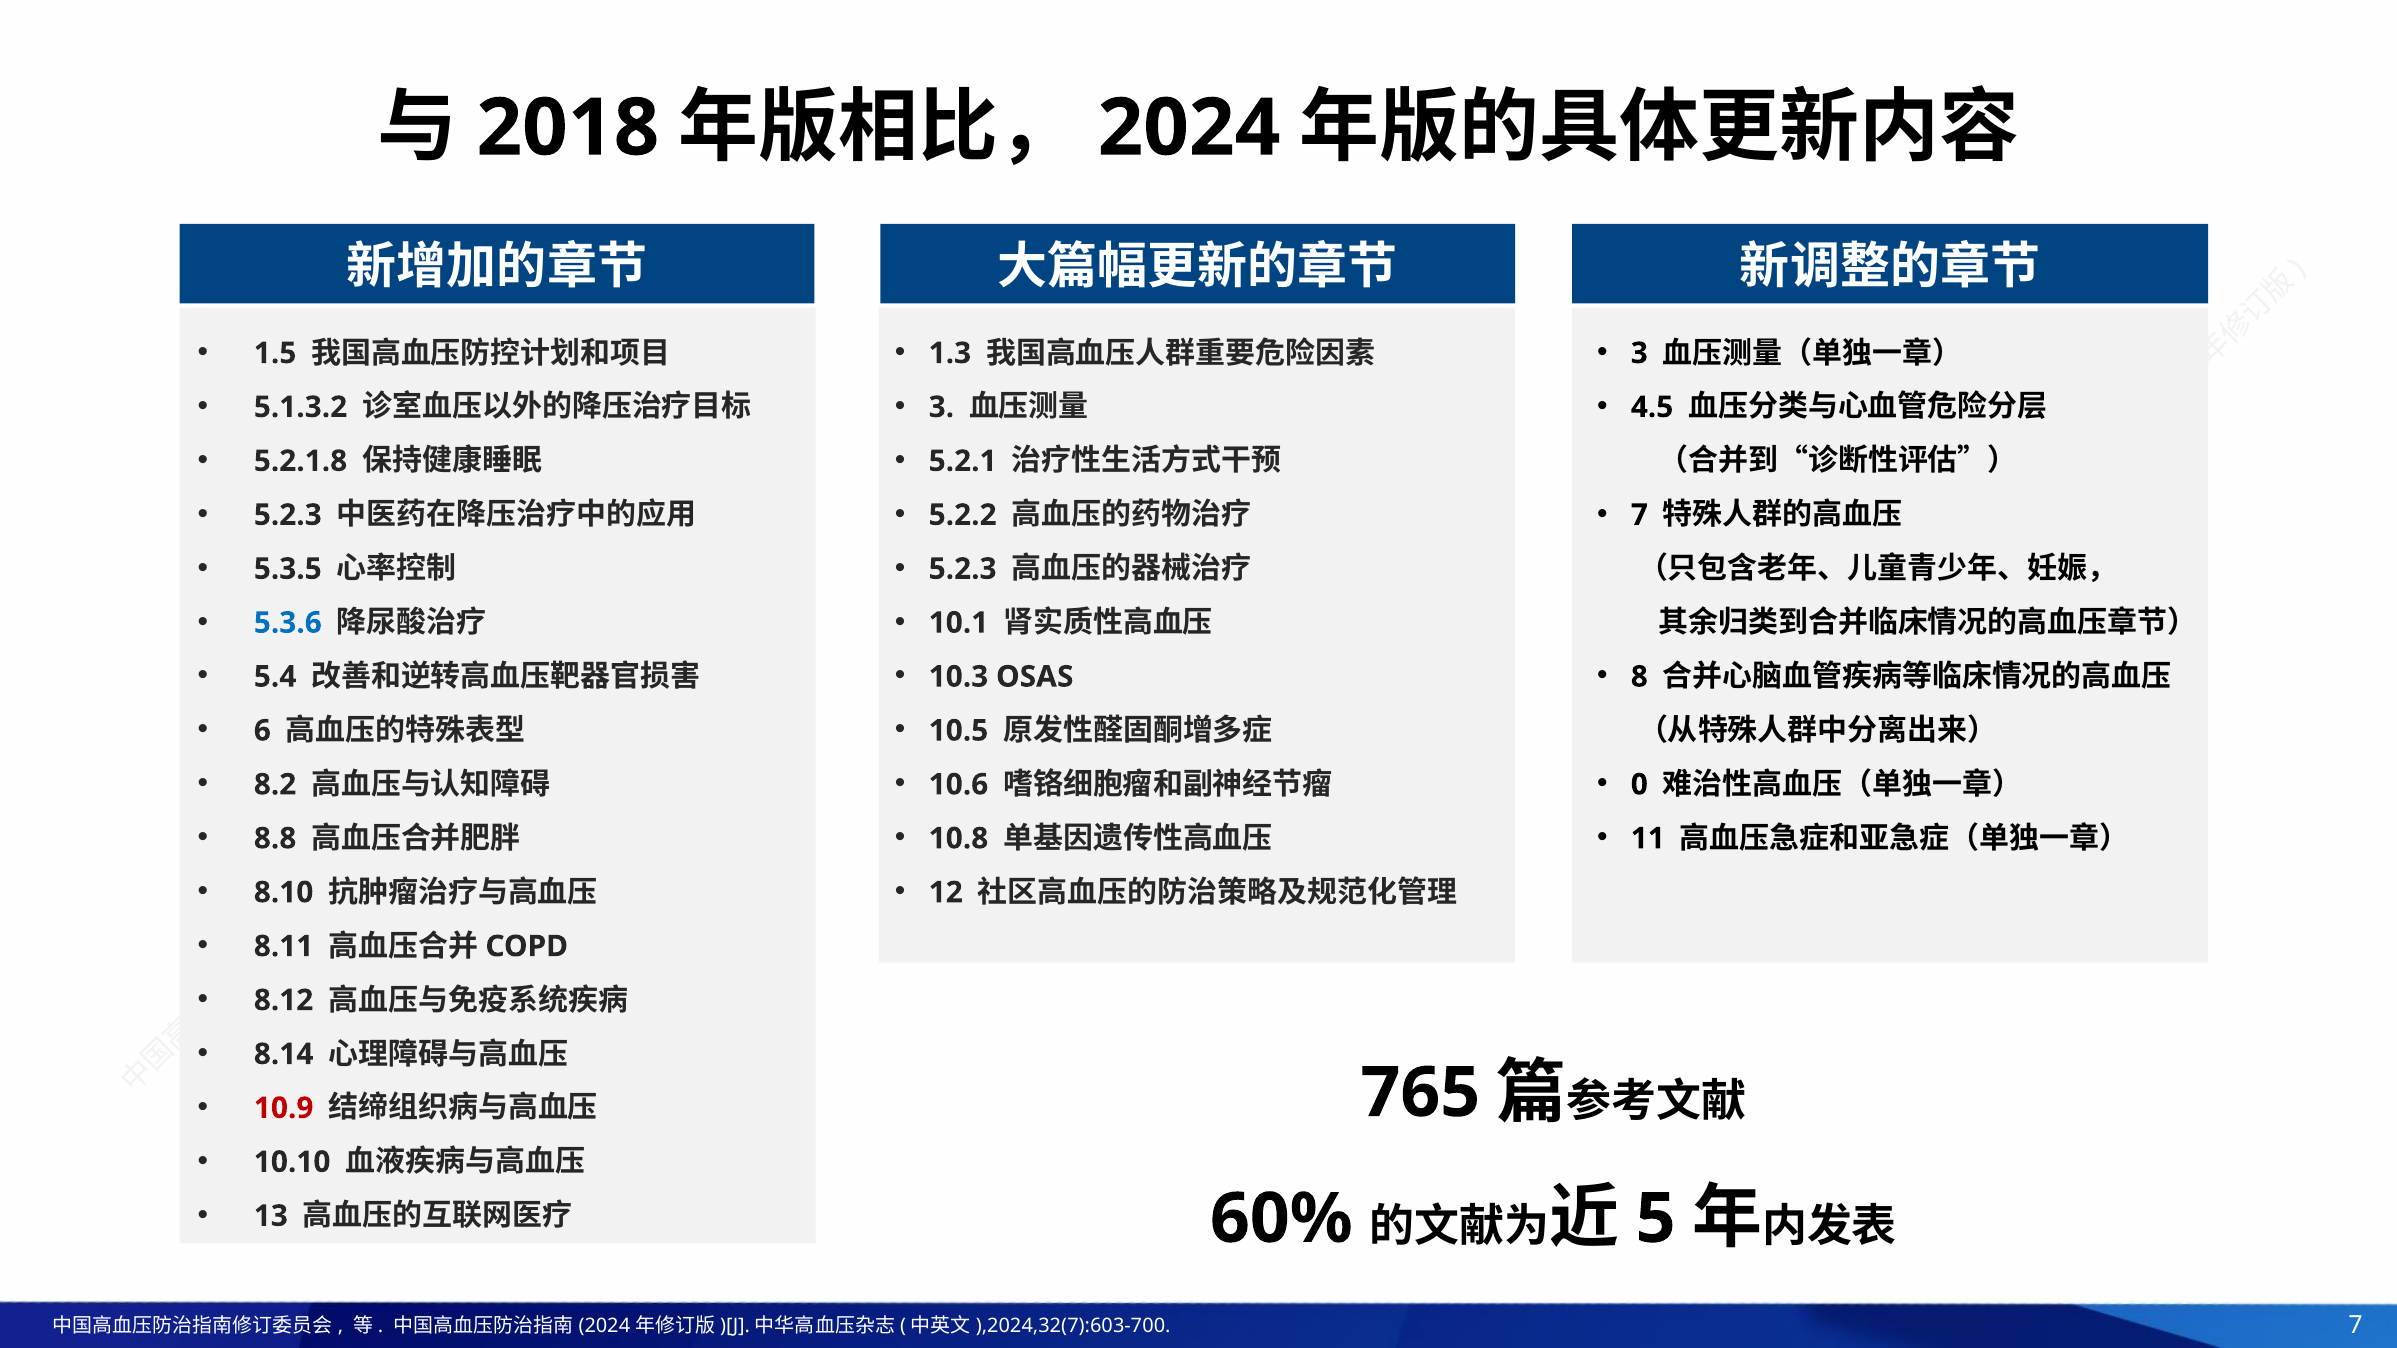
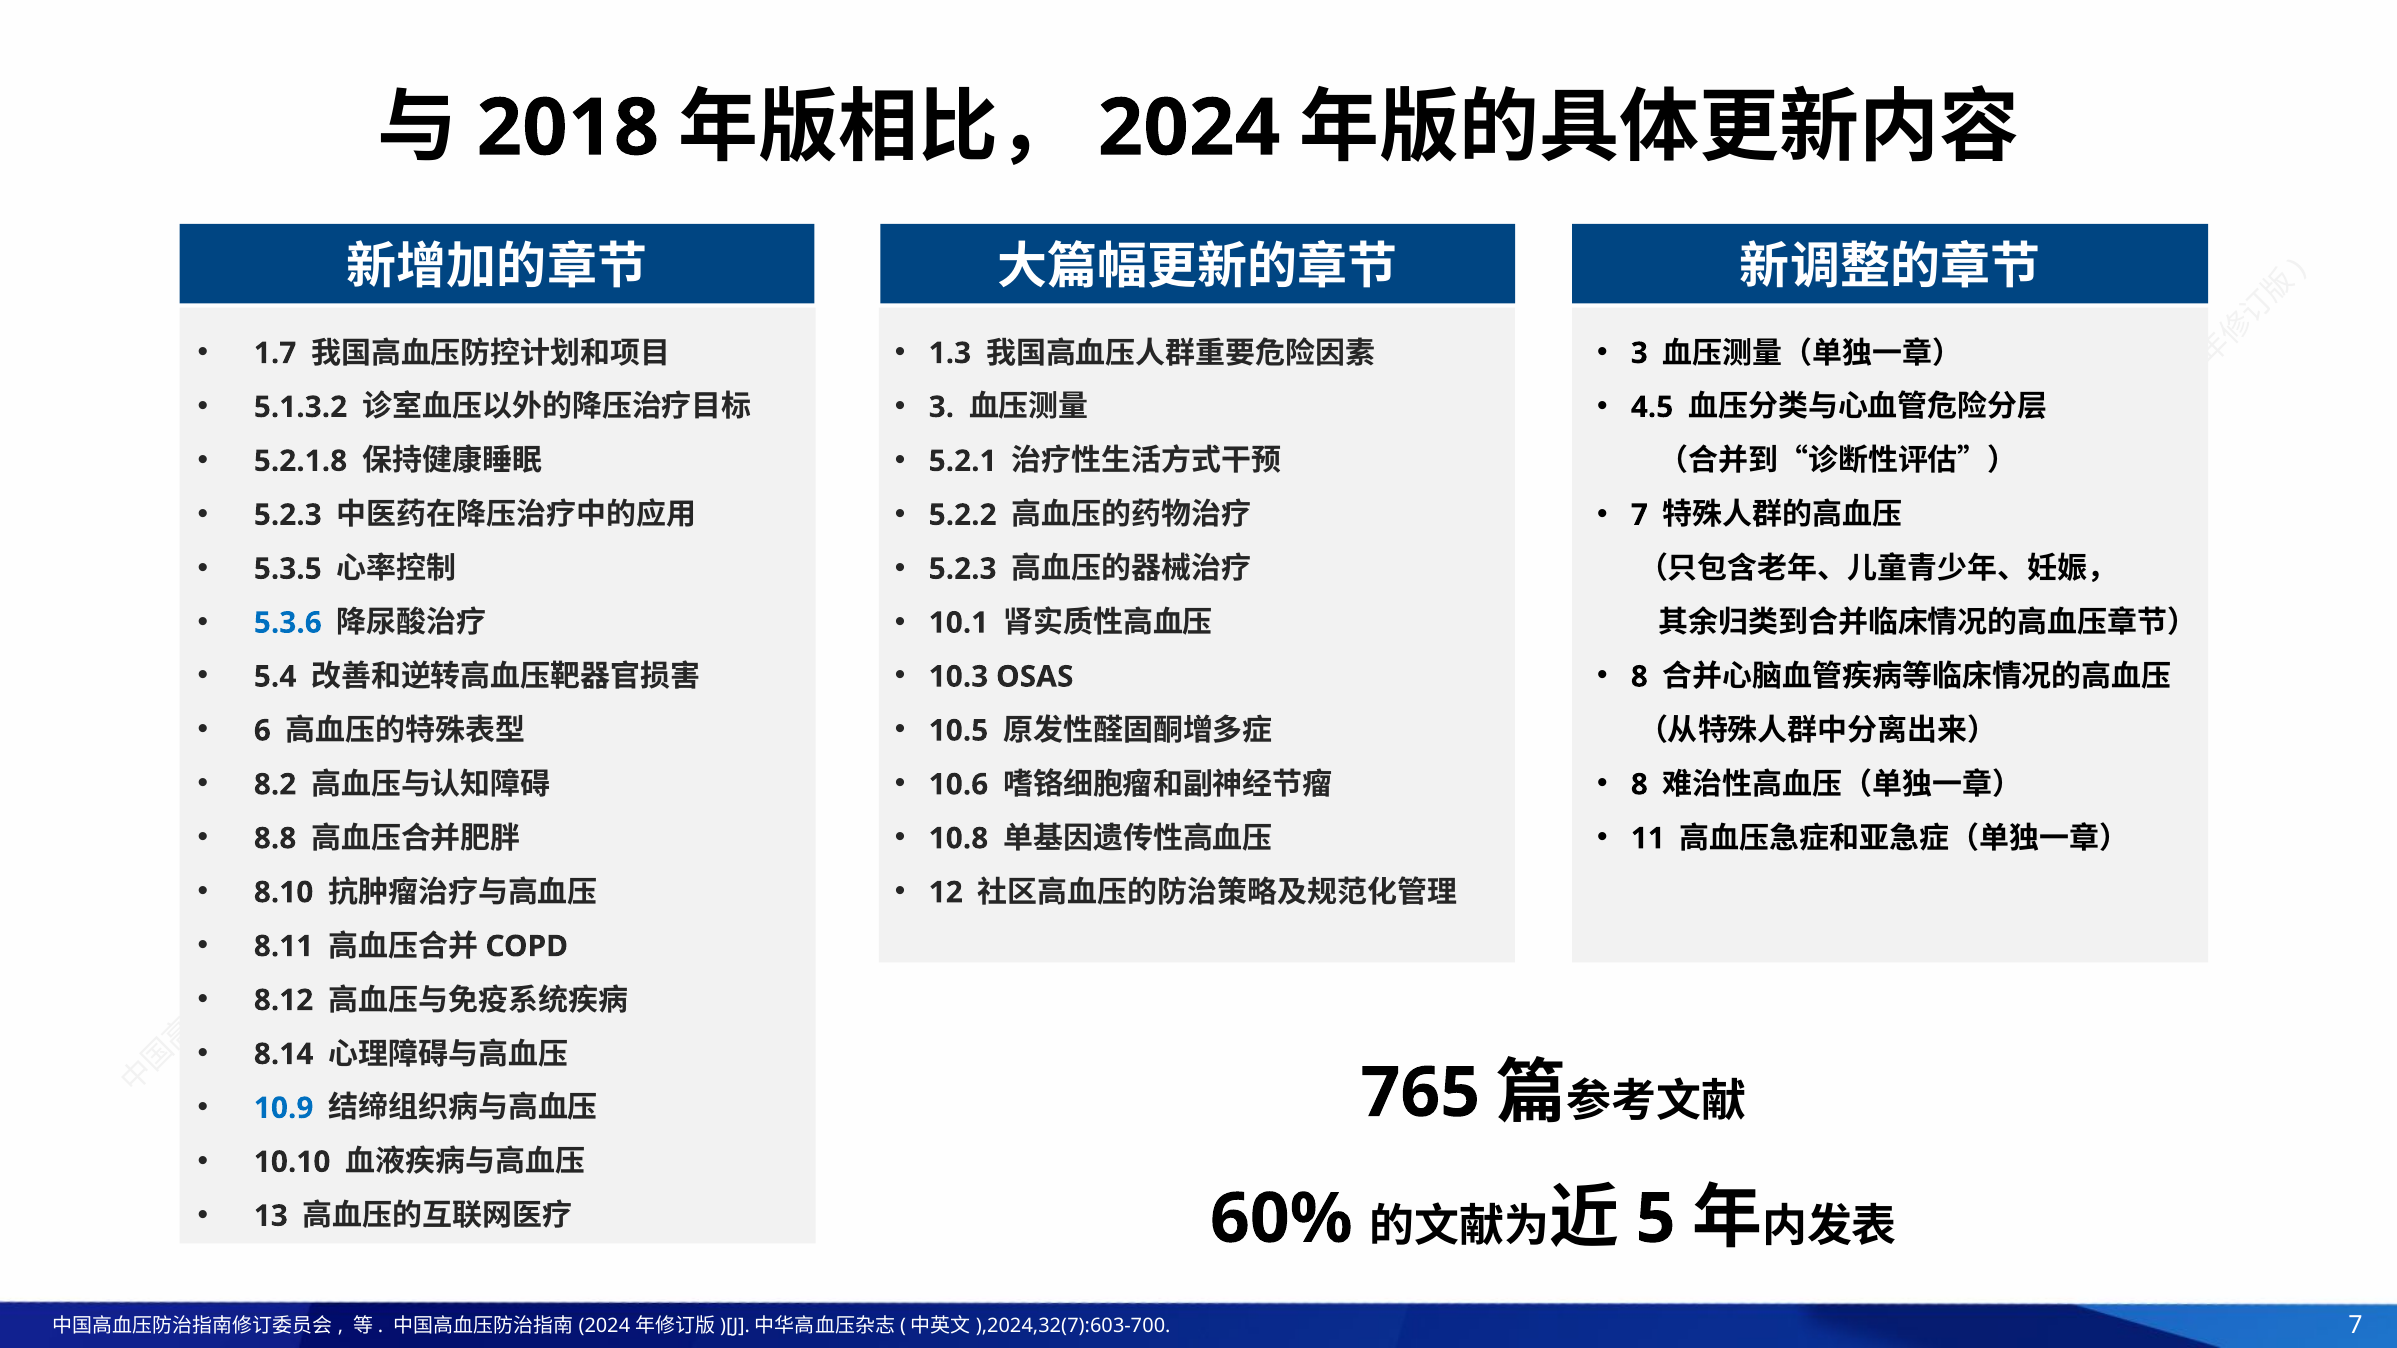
1.5: 1.5 -> 1.7
0 at (1639, 785): 0 -> 8
10.9 colour: red -> blue
